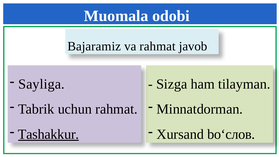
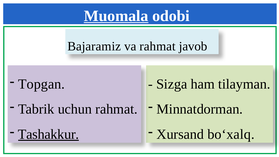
Muomala underline: none -> present
Sayliga: Sayliga -> Topgan
bo‘слов: bo‘слов -> bo‘xalq
